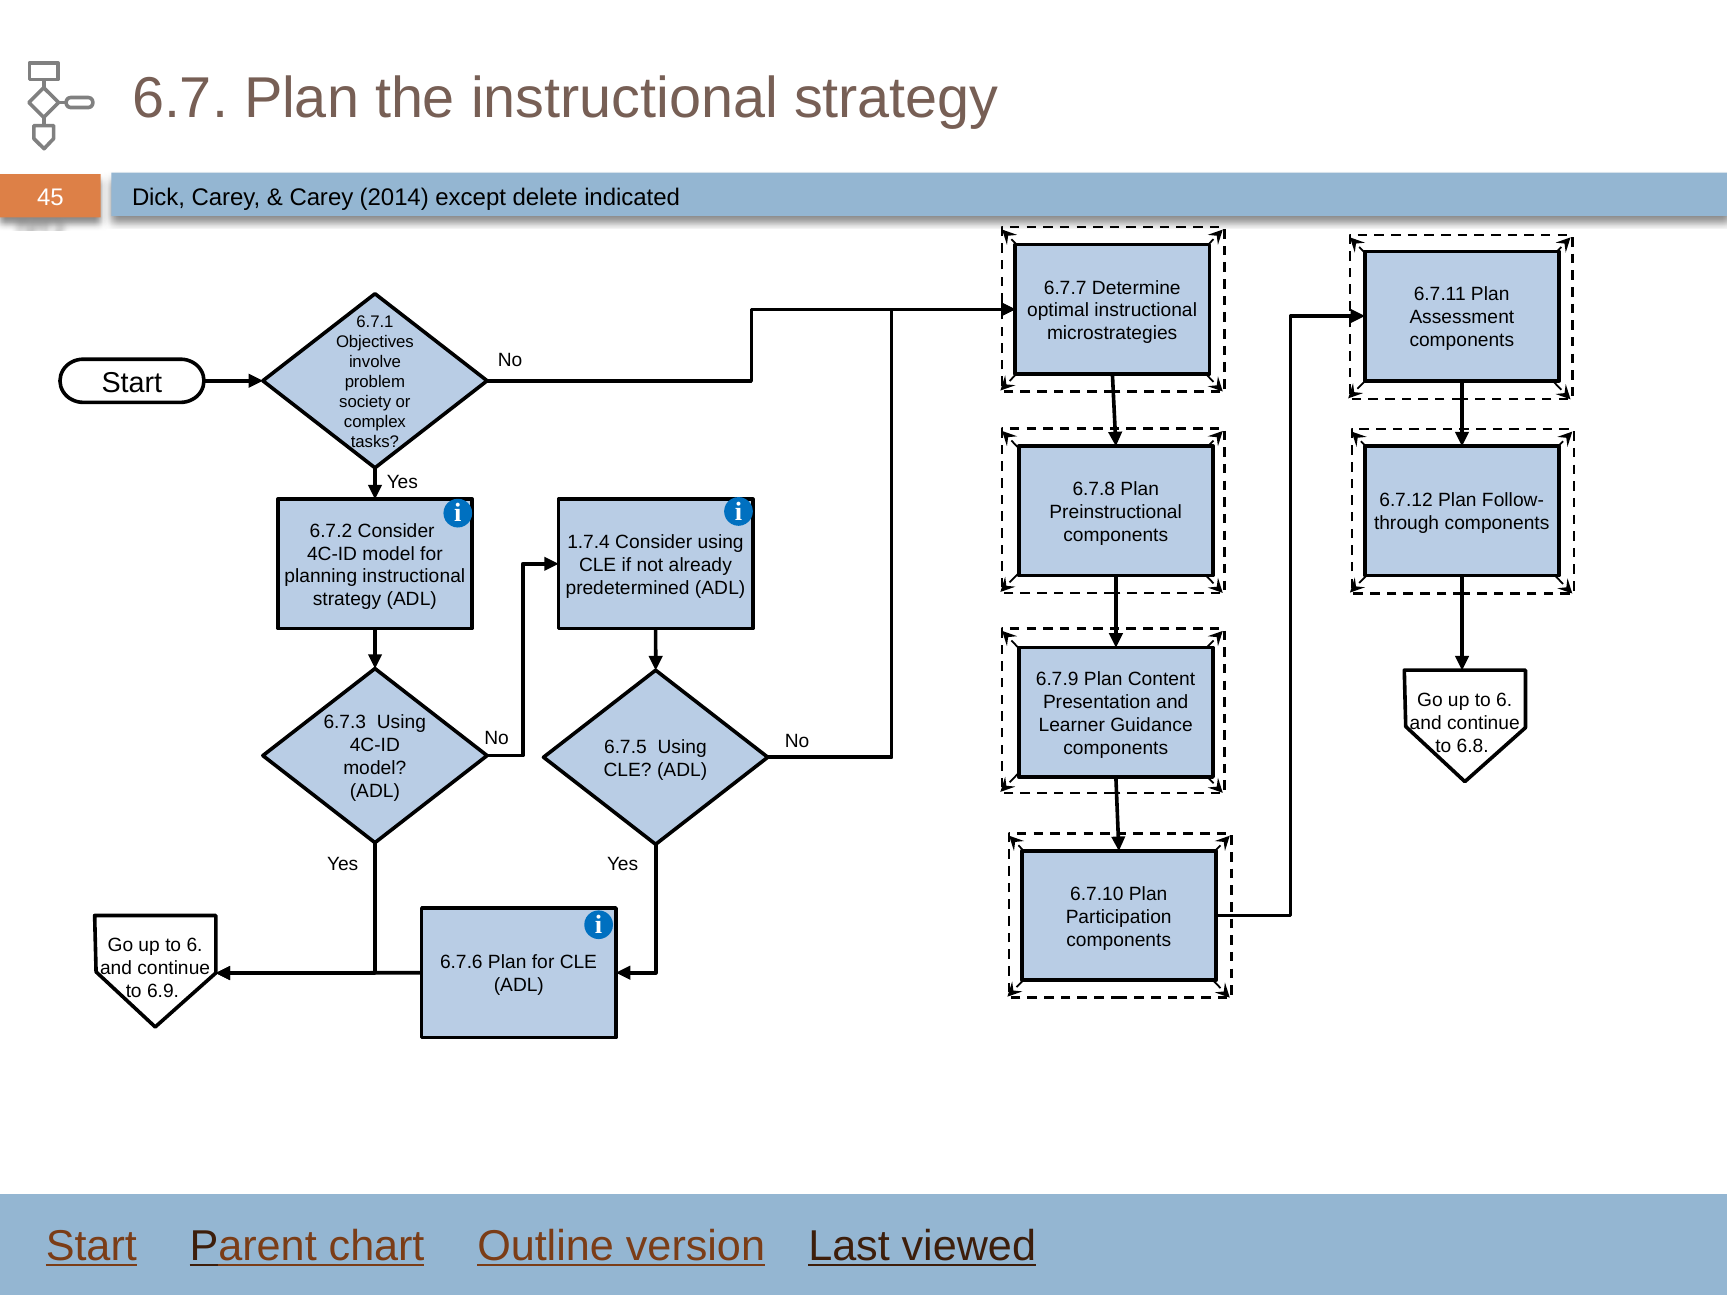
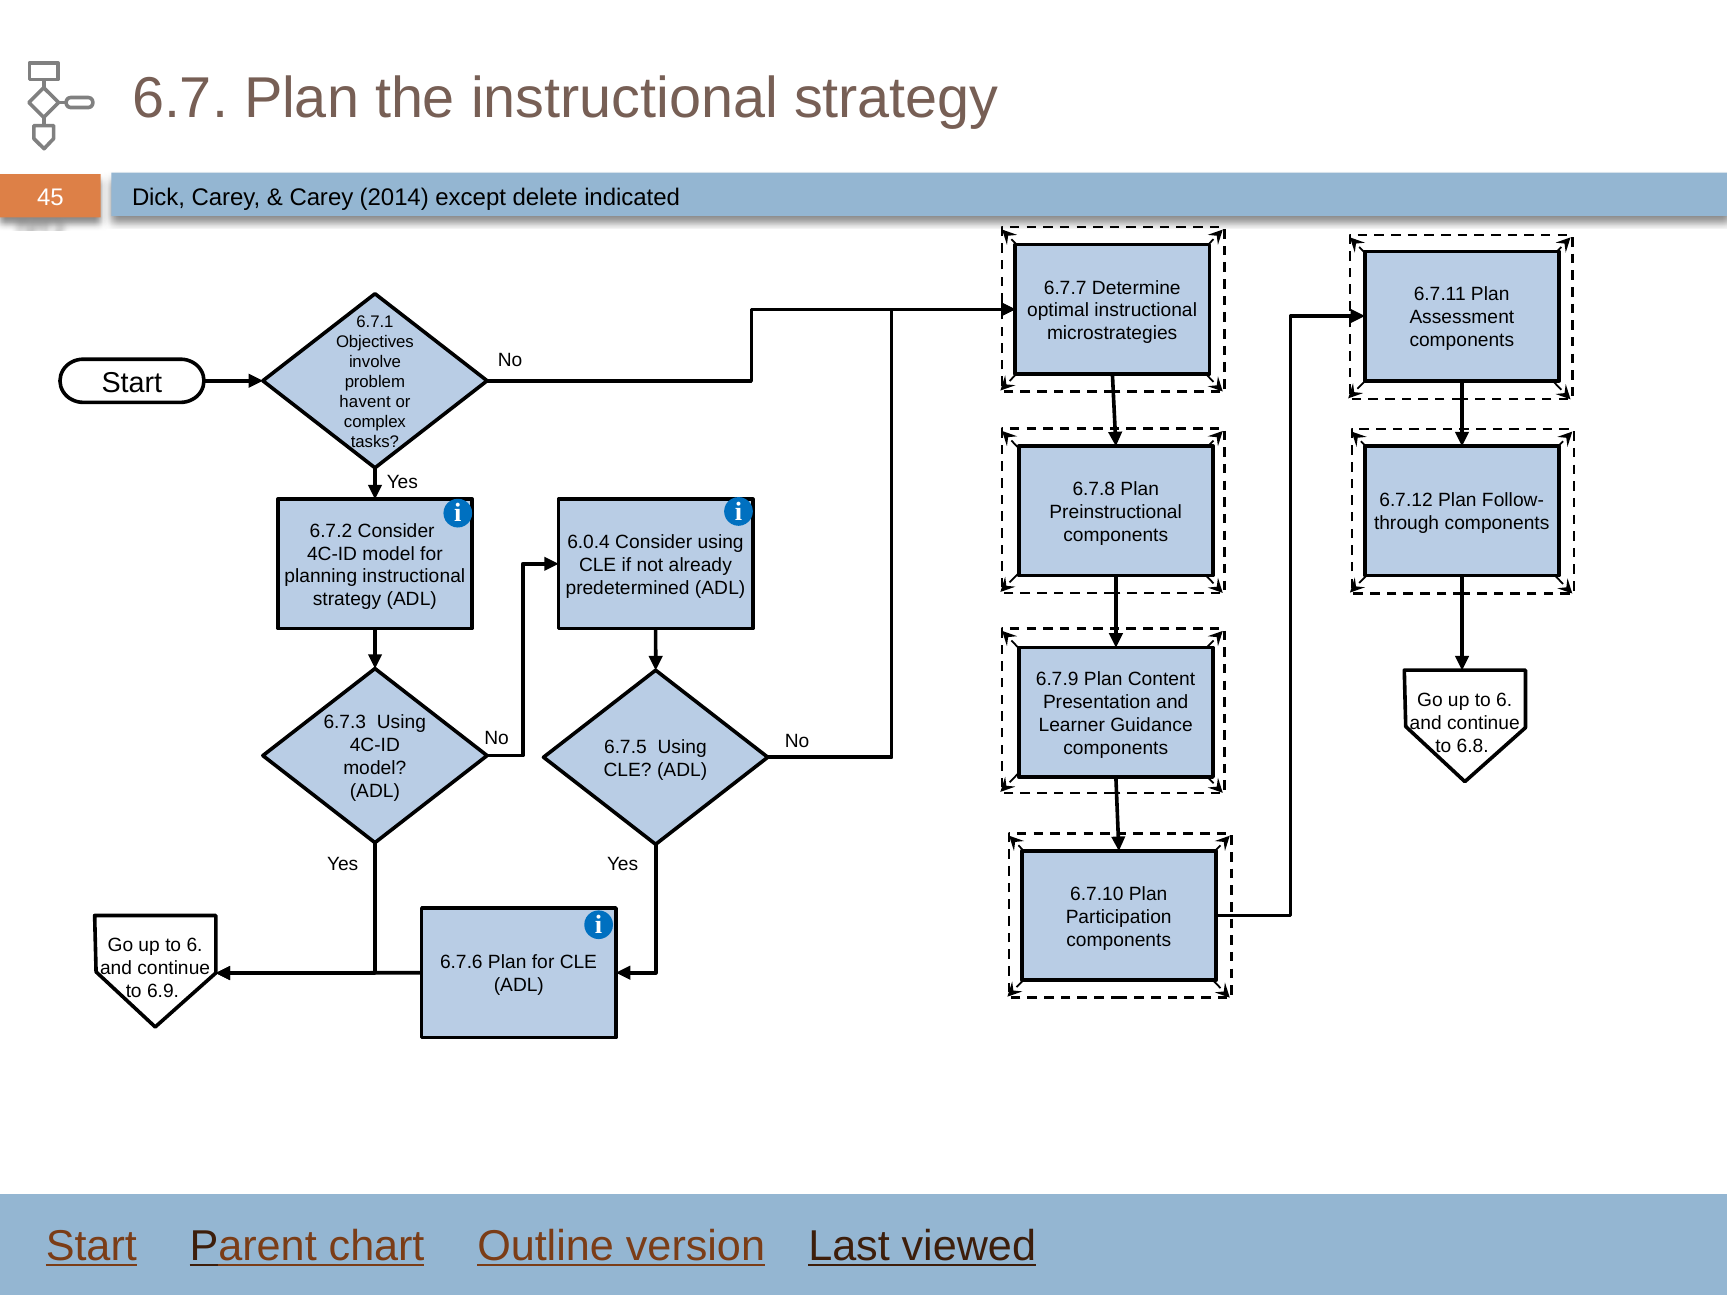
society: society -> havent
1.7.4: 1.7.4 -> 6.0.4
